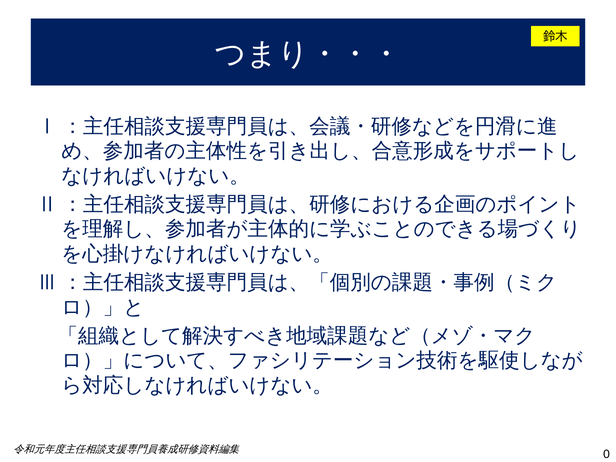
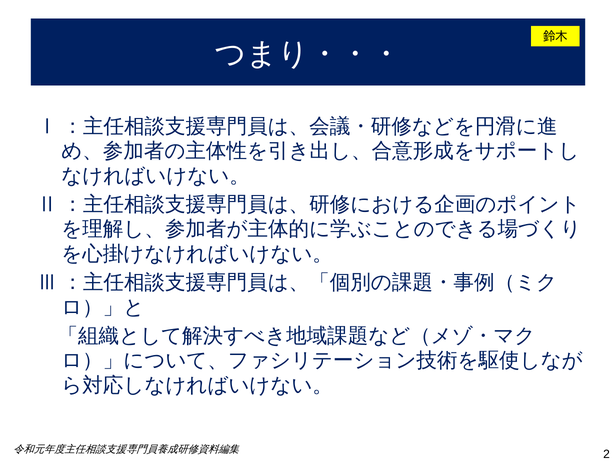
0: 0 -> 2
